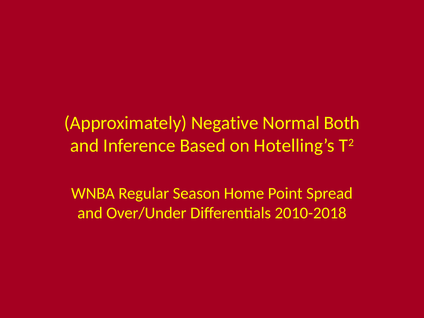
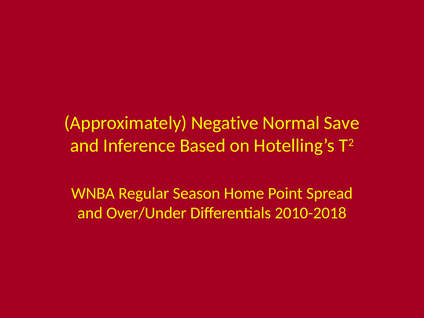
Both: Both -> Save
